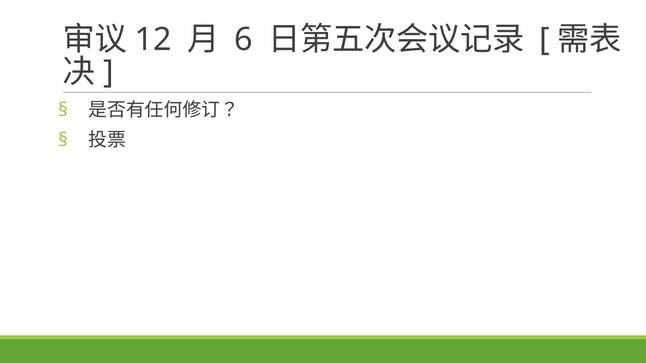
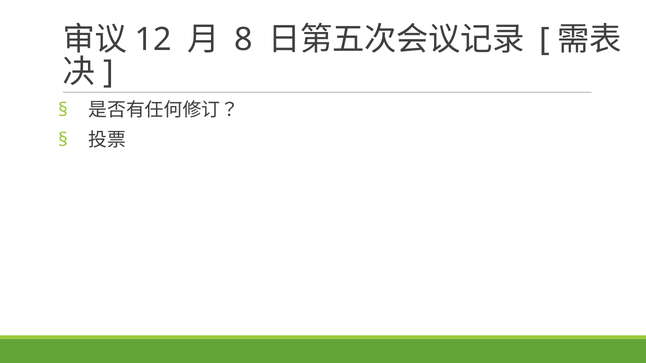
6: 6 -> 8
